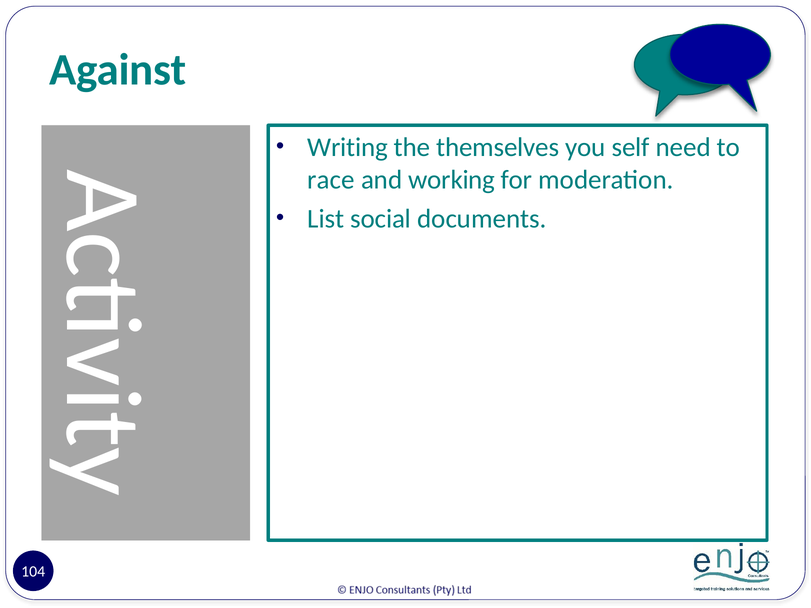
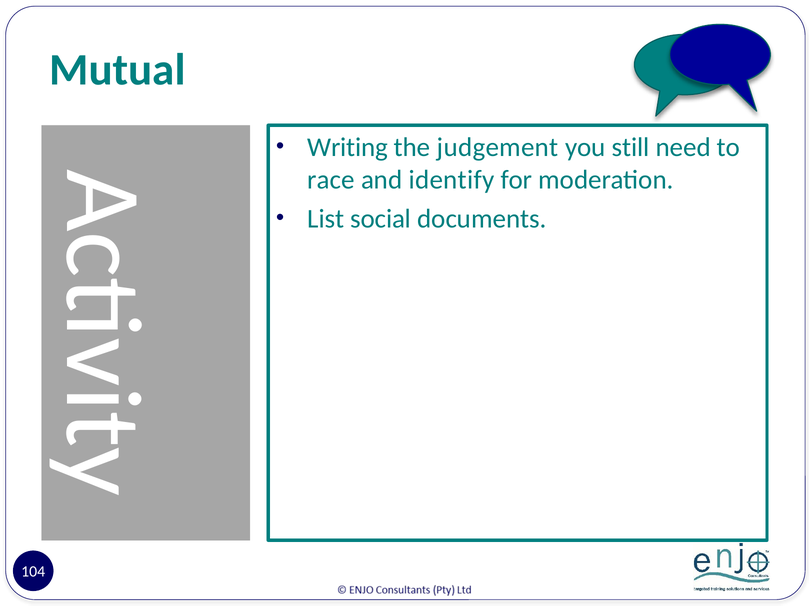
Against: Against -> Mutual
themselves: themselves -> judgement
self: self -> still
working: working -> identify
